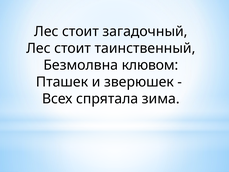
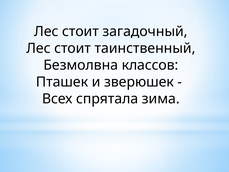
клювом: клювом -> классов
